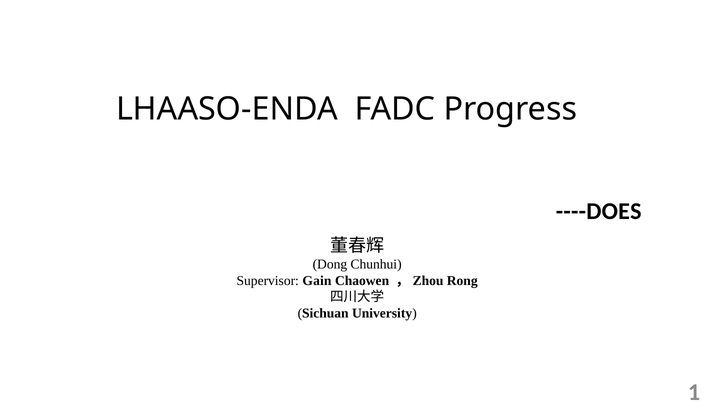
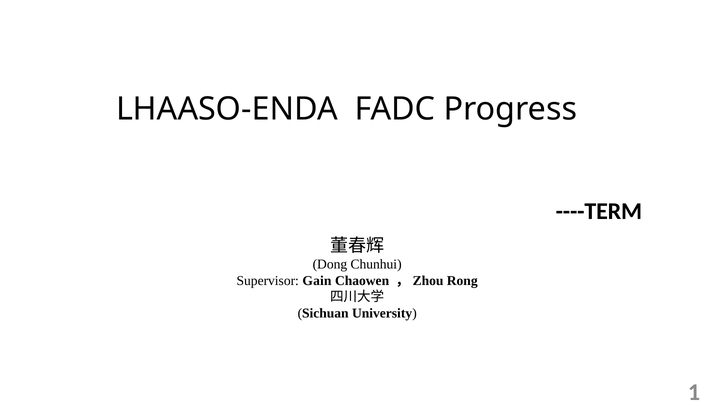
----DOES: ----DOES -> ----TERM
